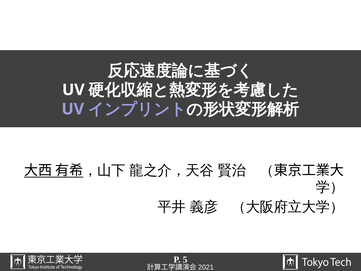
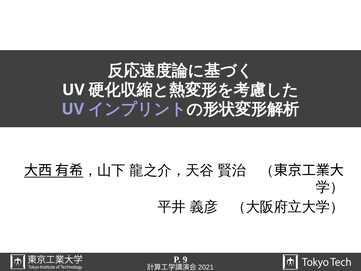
5: 5 -> 9
